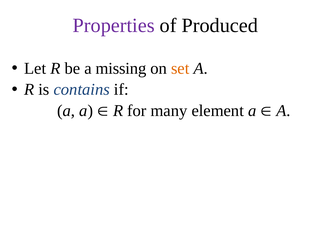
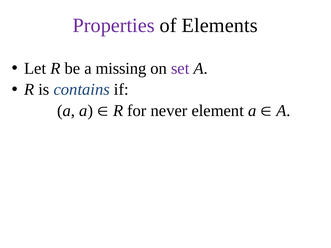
Produced: Produced -> Elements
set colour: orange -> purple
many: many -> never
